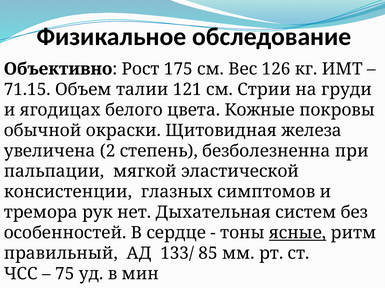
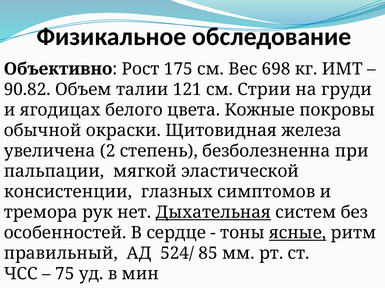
126: 126 -> 698
71.15: 71.15 -> 90.82
Дыхательная underline: none -> present
133/: 133/ -> 524/
